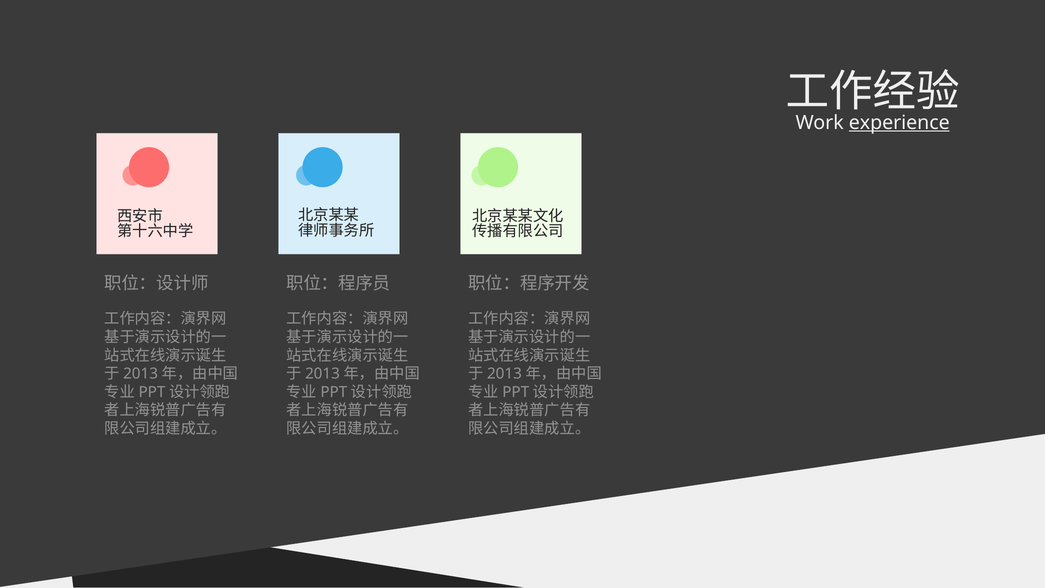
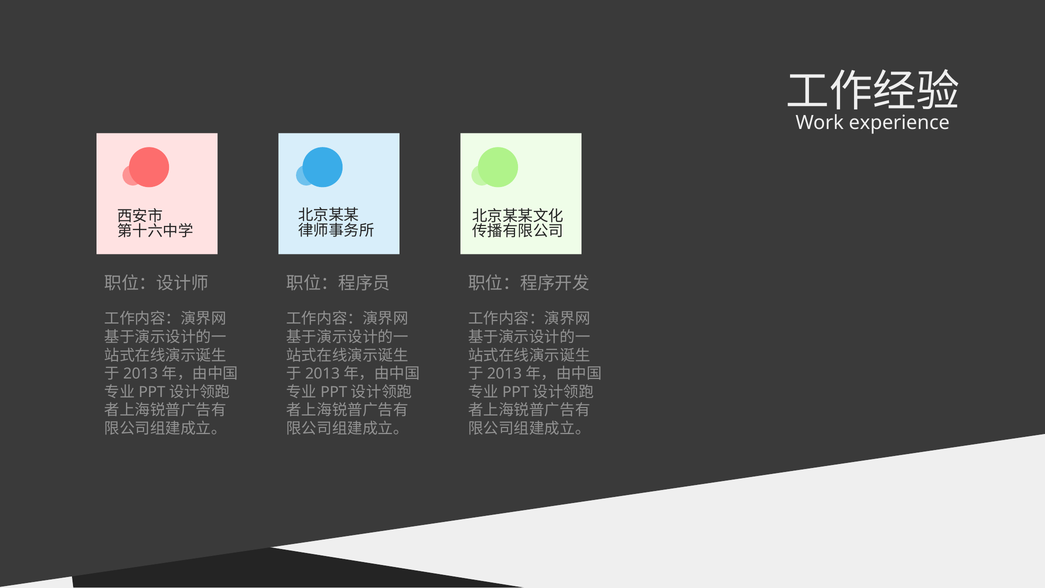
experience underline: present -> none
